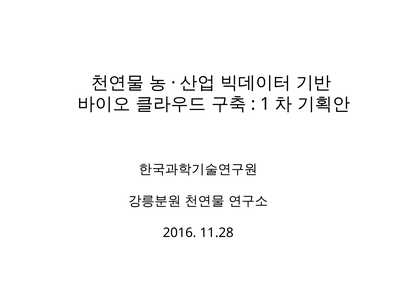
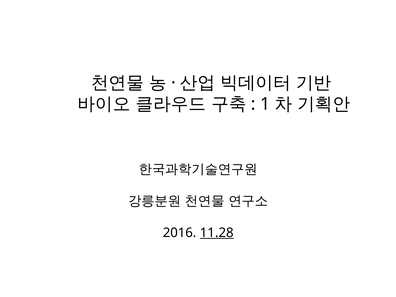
11.28 underline: none -> present
